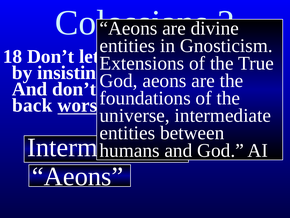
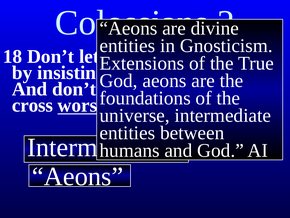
back: back -> cross
